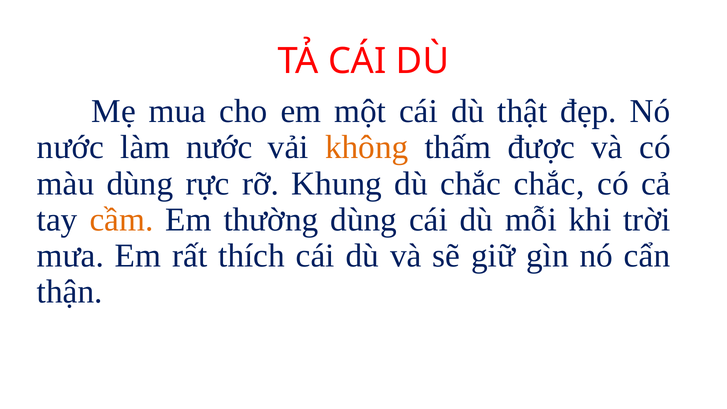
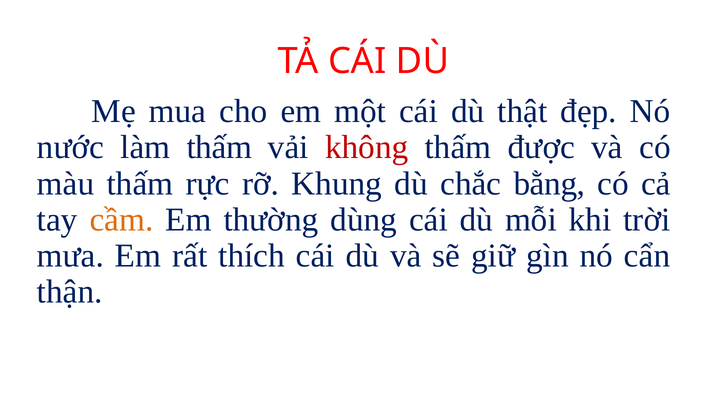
làm nước: nước -> thấm
không colour: orange -> red
màu dùng: dùng -> thấm
chắc chắc: chắc -> bằng
